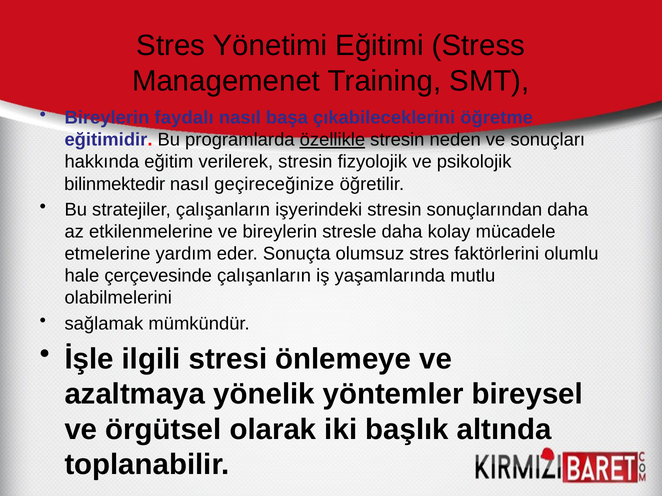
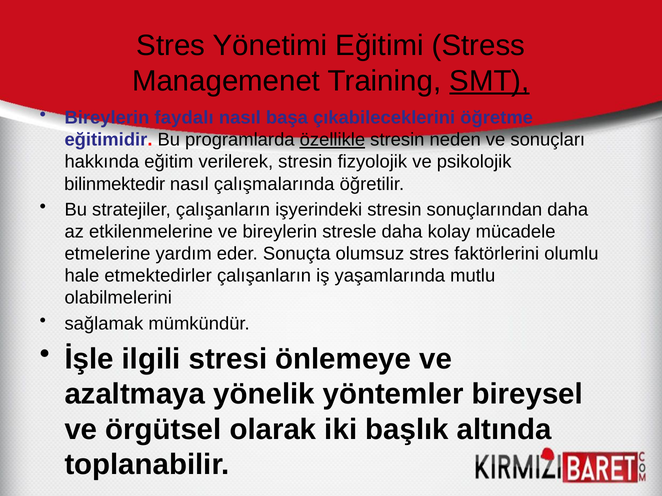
SMT underline: none -> present
geçireceğinize: geçireceğinize -> çalışmalarında
çerçevesinde: çerçevesinde -> etmektedirler
